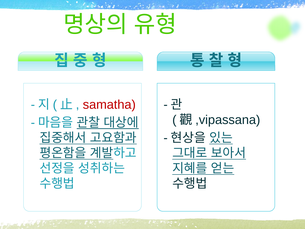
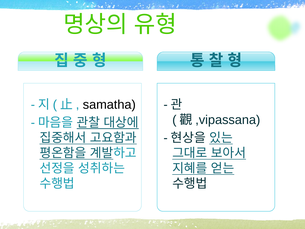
samatha colour: red -> black
